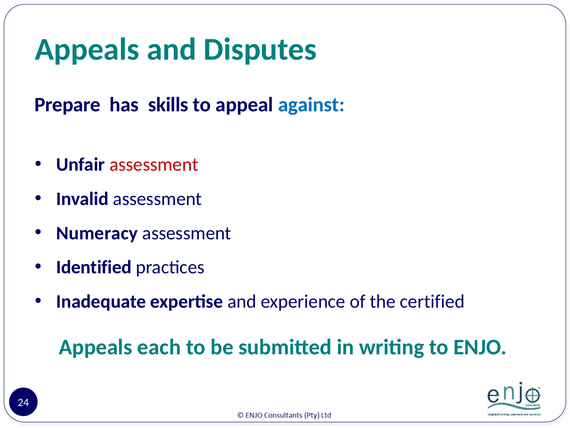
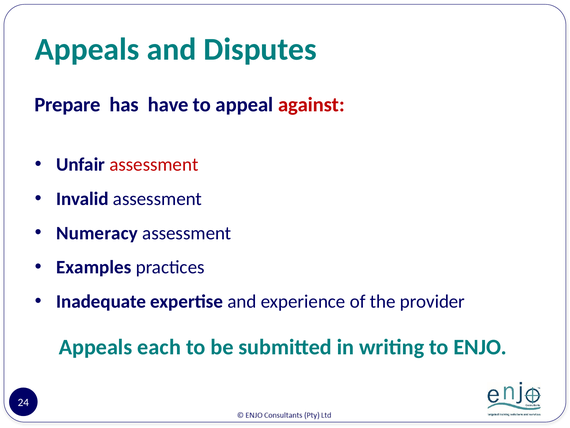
skills: skills -> have
against colour: blue -> red
Identified: Identified -> Examples
certified: certified -> provider
